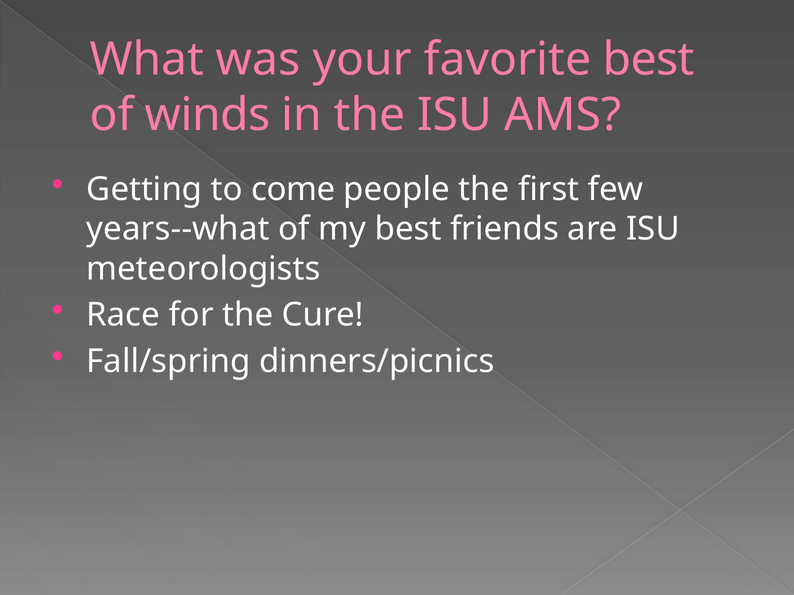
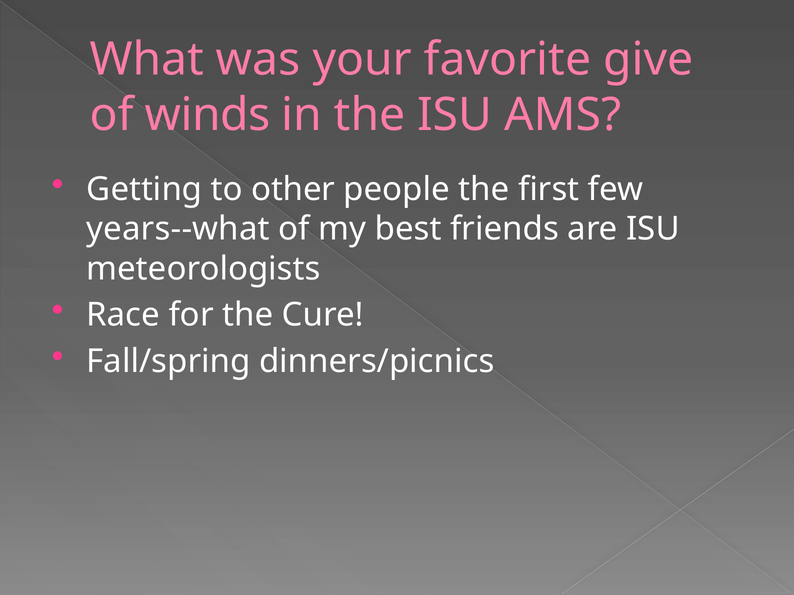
favorite best: best -> give
come: come -> other
